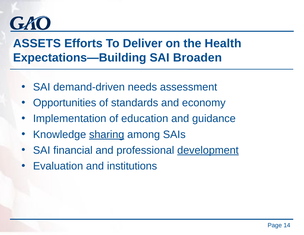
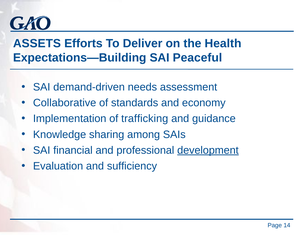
Broaden: Broaden -> Peaceful
Opportunities: Opportunities -> Collaborative
education: education -> trafficking
sharing underline: present -> none
institutions: institutions -> sufficiency
